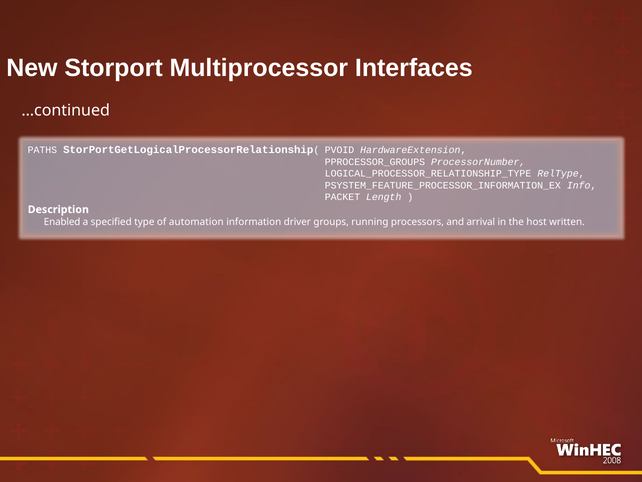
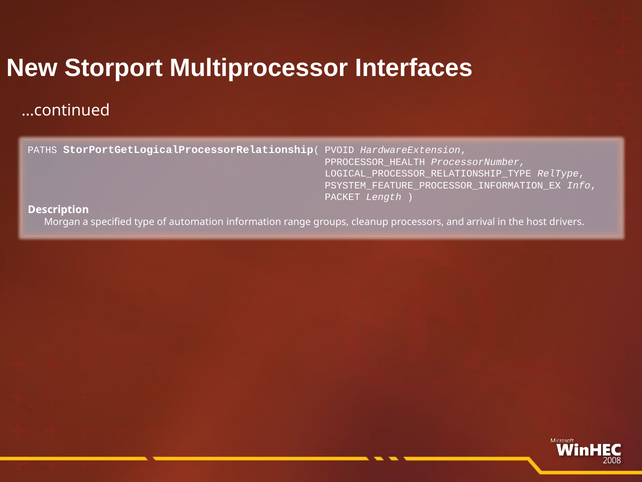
PPROCESSOR_GROUPS: PPROCESSOR_GROUPS -> PPROCESSOR_HEALTH
Enabled: Enabled -> Morgan
driver: driver -> range
running: running -> cleanup
written: written -> drivers
